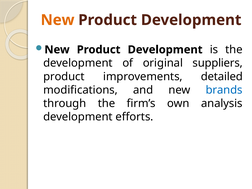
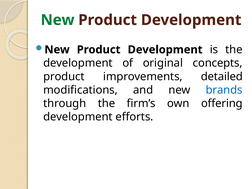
New at (58, 20) colour: orange -> green
suppliers: suppliers -> concepts
analysis: analysis -> offering
